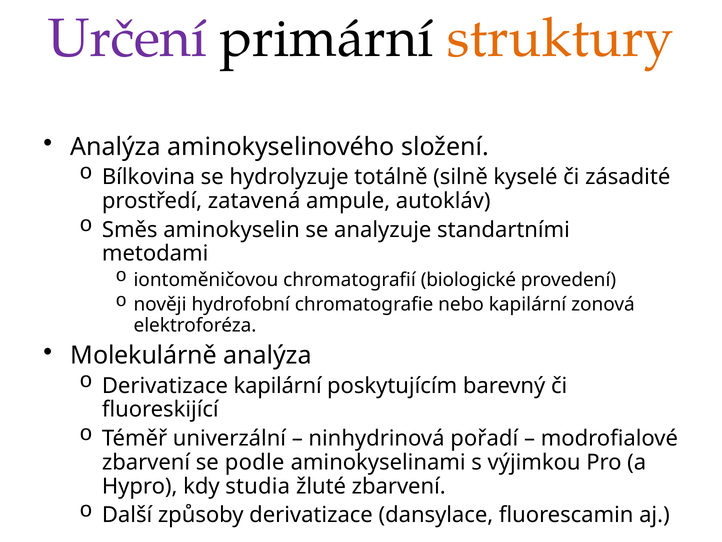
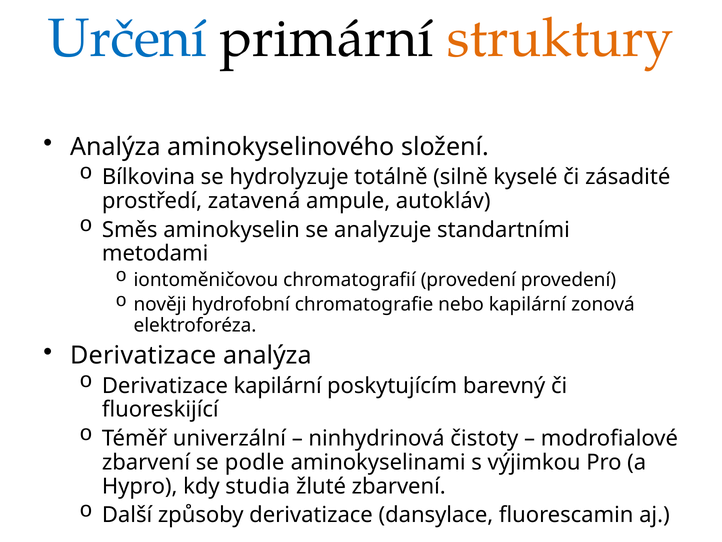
Určení colour: purple -> blue
chromatografií biologické: biologické -> provedení
Molekulárně at (144, 355): Molekulárně -> Derivatizace
pořadí: pořadí -> čistoty
